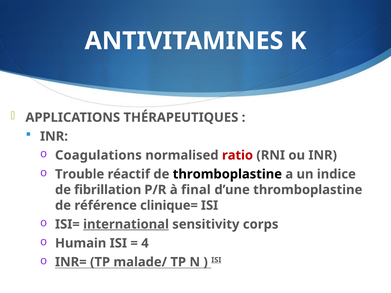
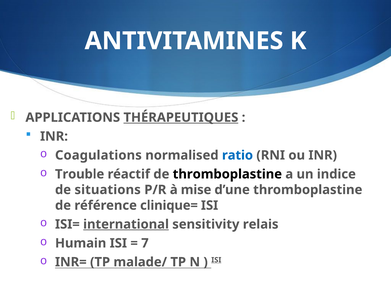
THÉRAPEUTIQUES underline: none -> present
ratio colour: red -> blue
fibrillation: fibrillation -> situations
final: final -> mise
corps: corps -> relais
4: 4 -> 7
